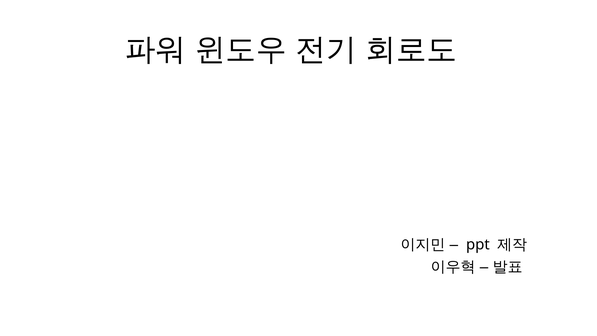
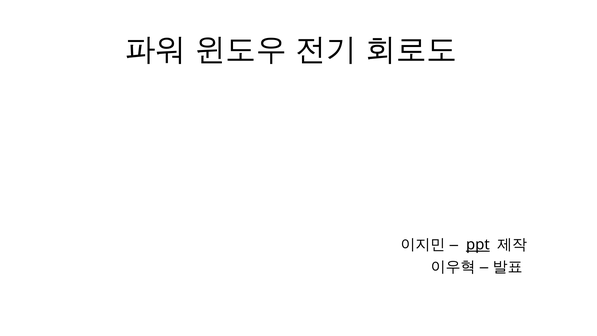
ppt underline: none -> present
